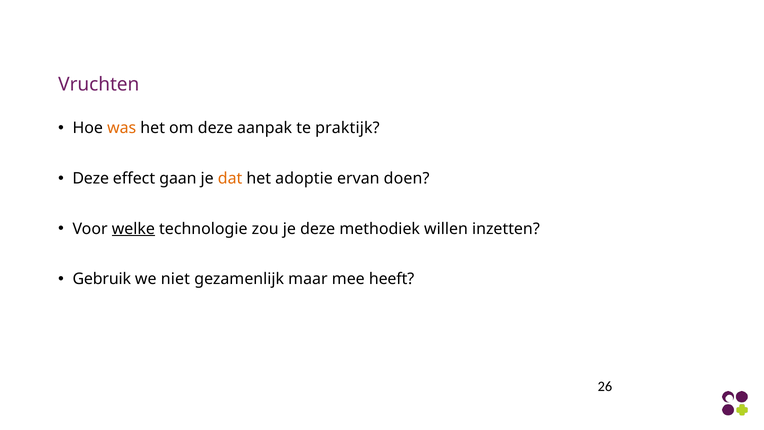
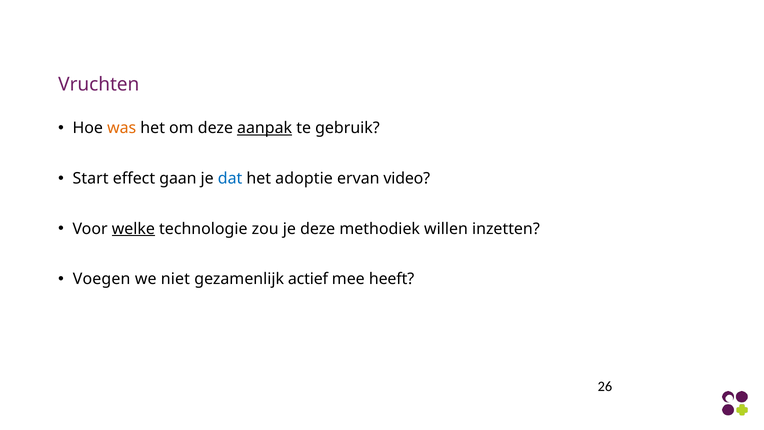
aanpak underline: none -> present
praktijk: praktijk -> gebruik
Deze at (91, 178): Deze -> Start
dat colour: orange -> blue
doen: doen -> video
Gebruik: Gebruik -> Voegen
maar: maar -> actief
